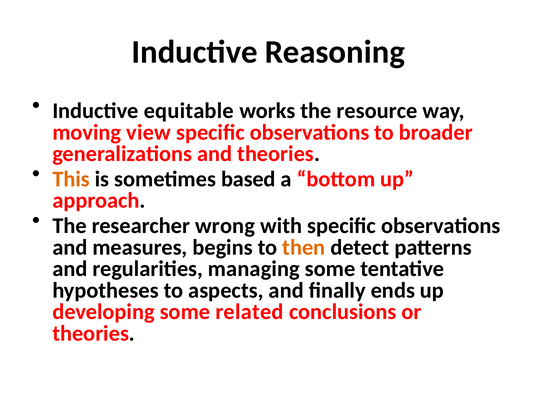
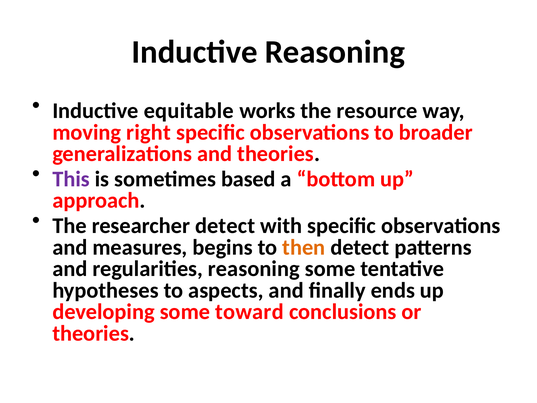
view: view -> right
This colour: orange -> purple
researcher wrong: wrong -> detect
regularities managing: managing -> reasoning
related: related -> toward
